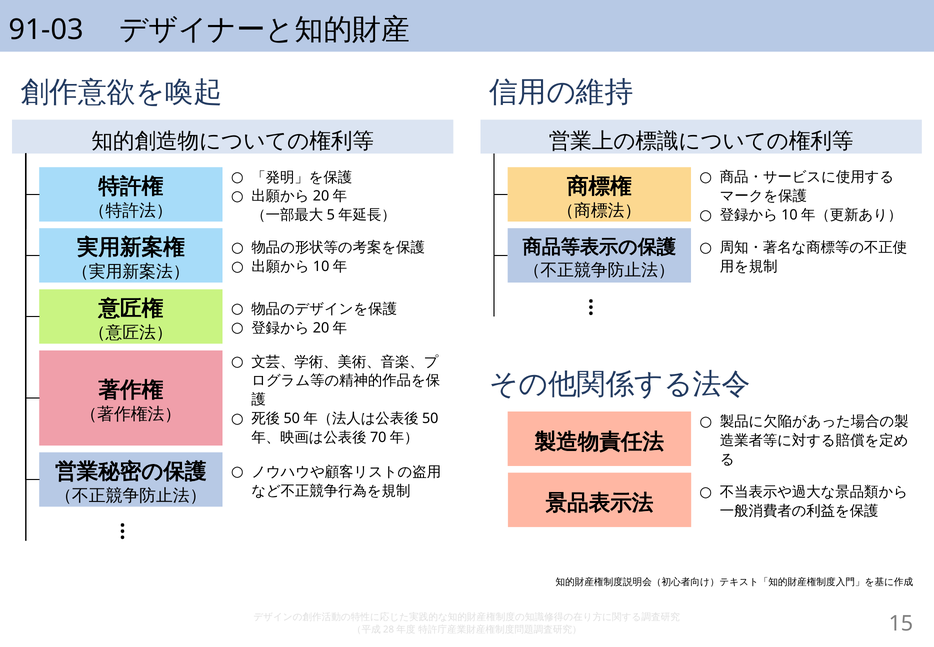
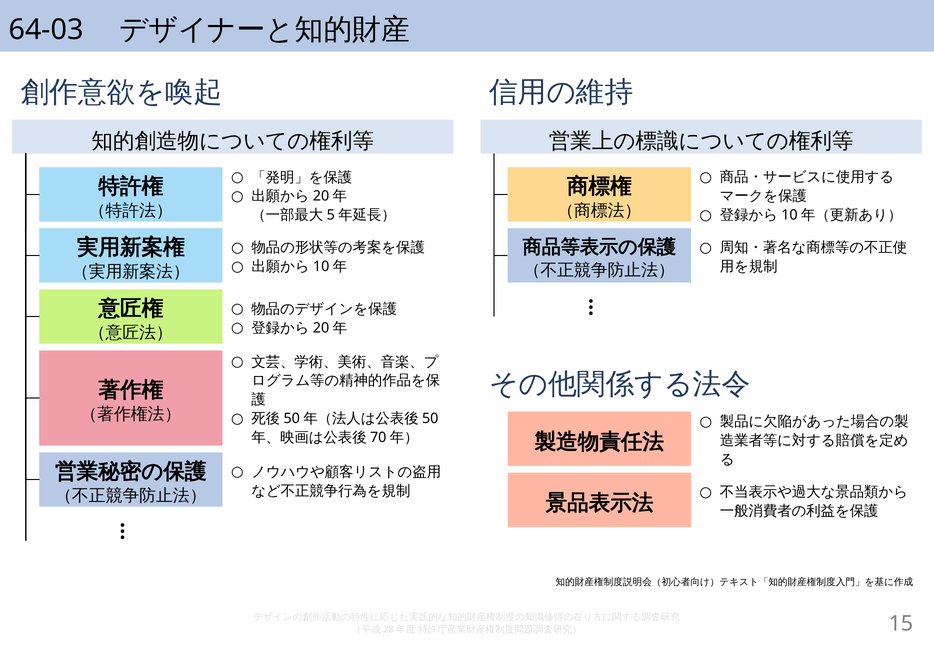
91-03: 91-03 -> 64-03
